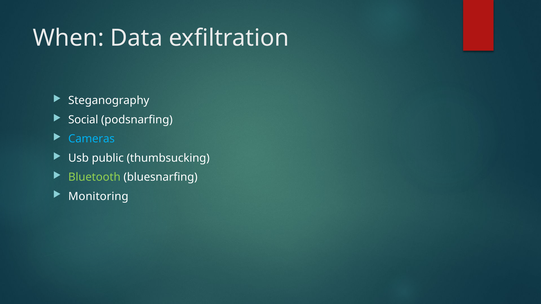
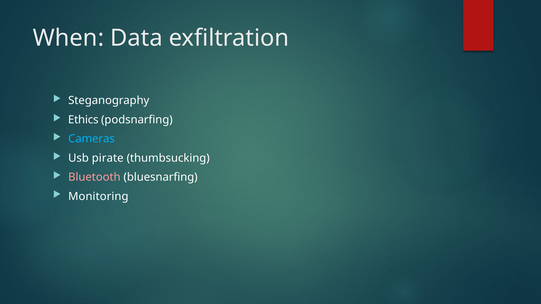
Social: Social -> Ethics
public: public -> pirate
Bluetooth colour: light green -> pink
